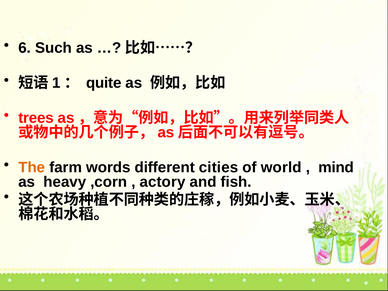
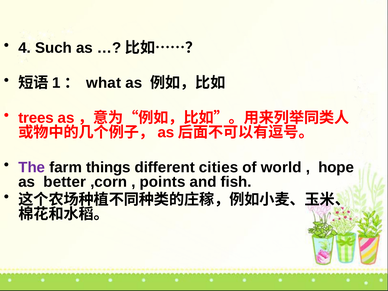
6: 6 -> 4
quite: quite -> what
The colour: orange -> purple
words: words -> things
mind: mind -> hope
heavy: heavy -> better
actory: actory -> points
